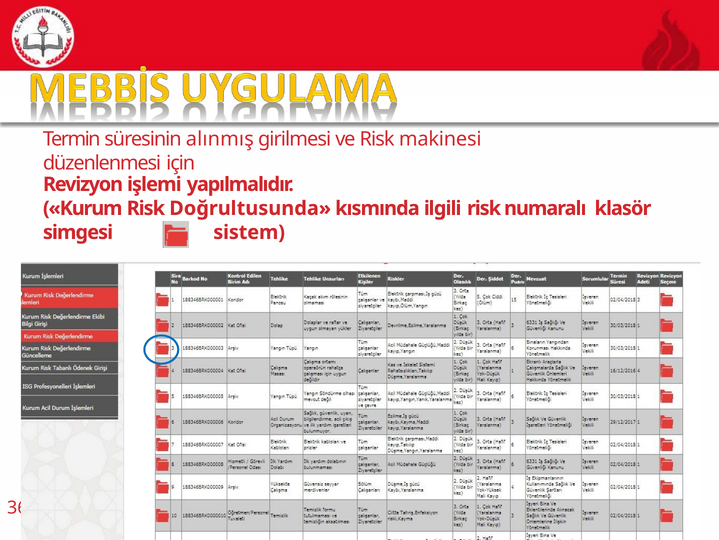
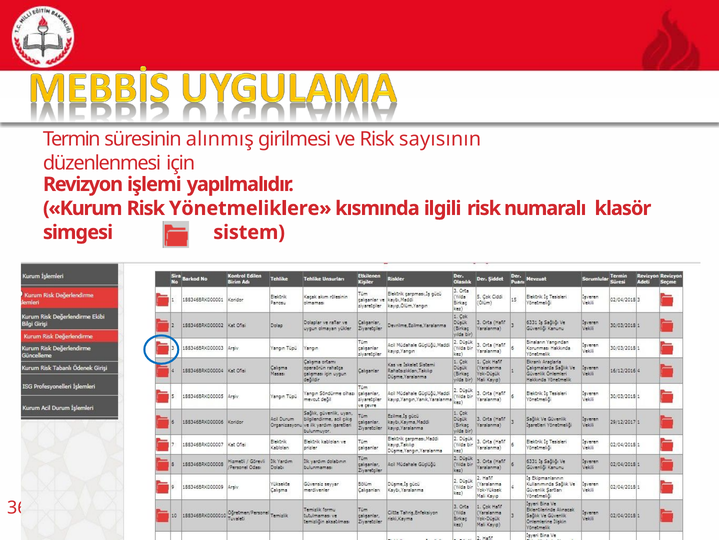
makinesi: makinesi -> sayısının
Doğrultusunda: Doğrultusunda -> Yönetmeliklere
